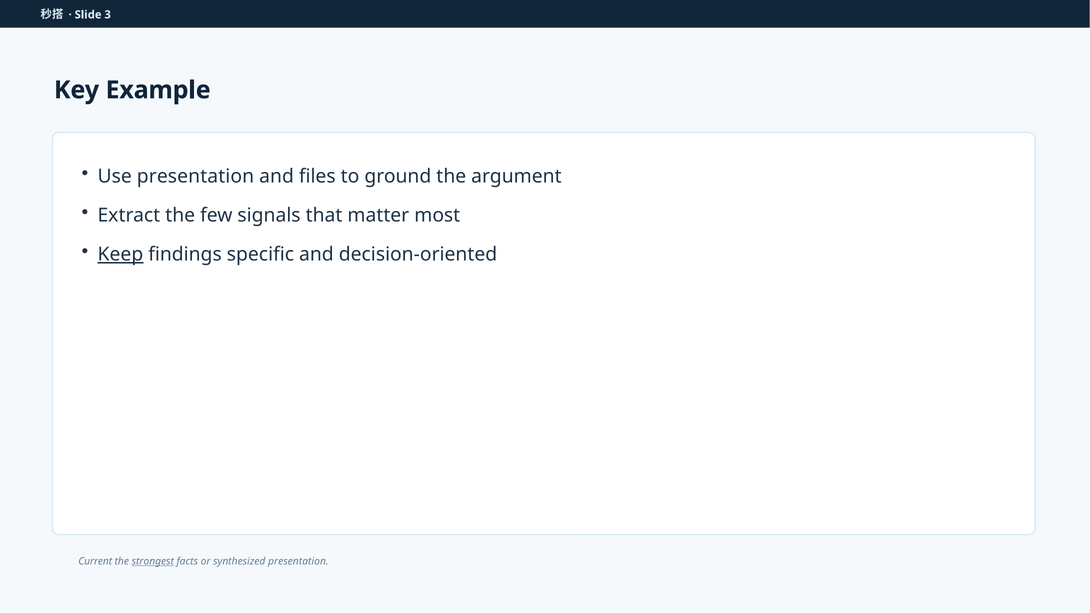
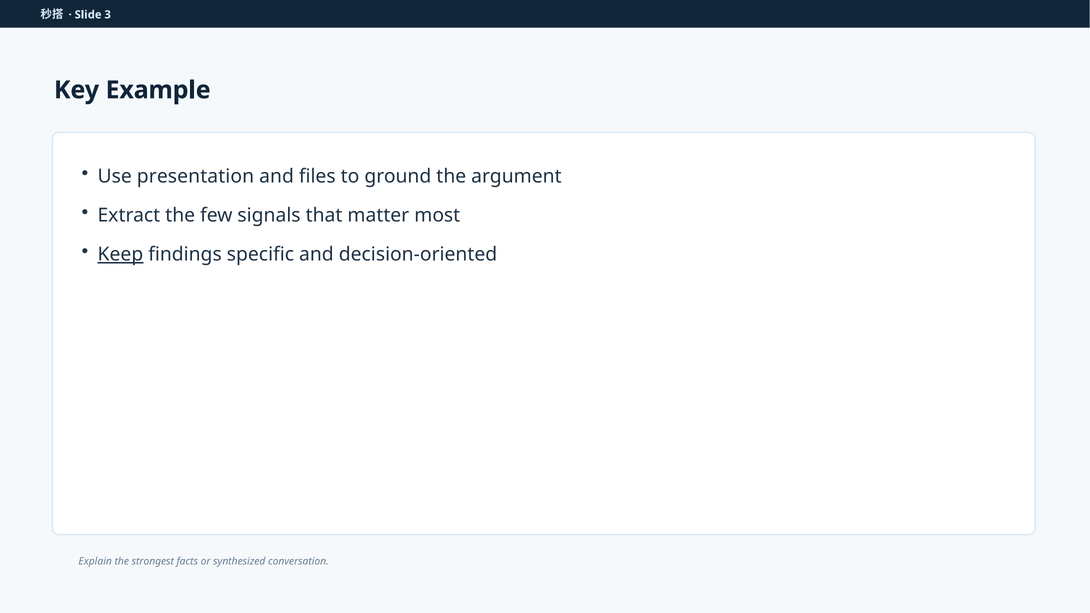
Current: Current -> Explain
strongest underline: present -> none
synthesized presentation: presentation -> conversation
